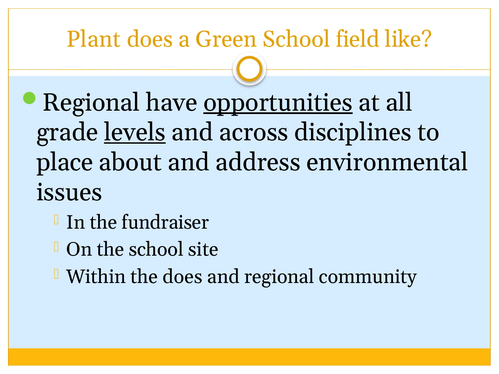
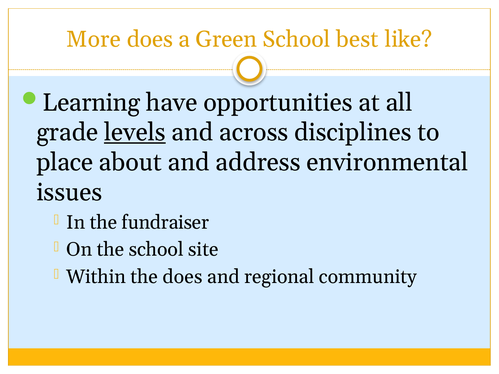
Plant: Plant -> More
field: field -> best
Regional at (91, 103): Regional -> Learning
opportunities underline: present -> none
